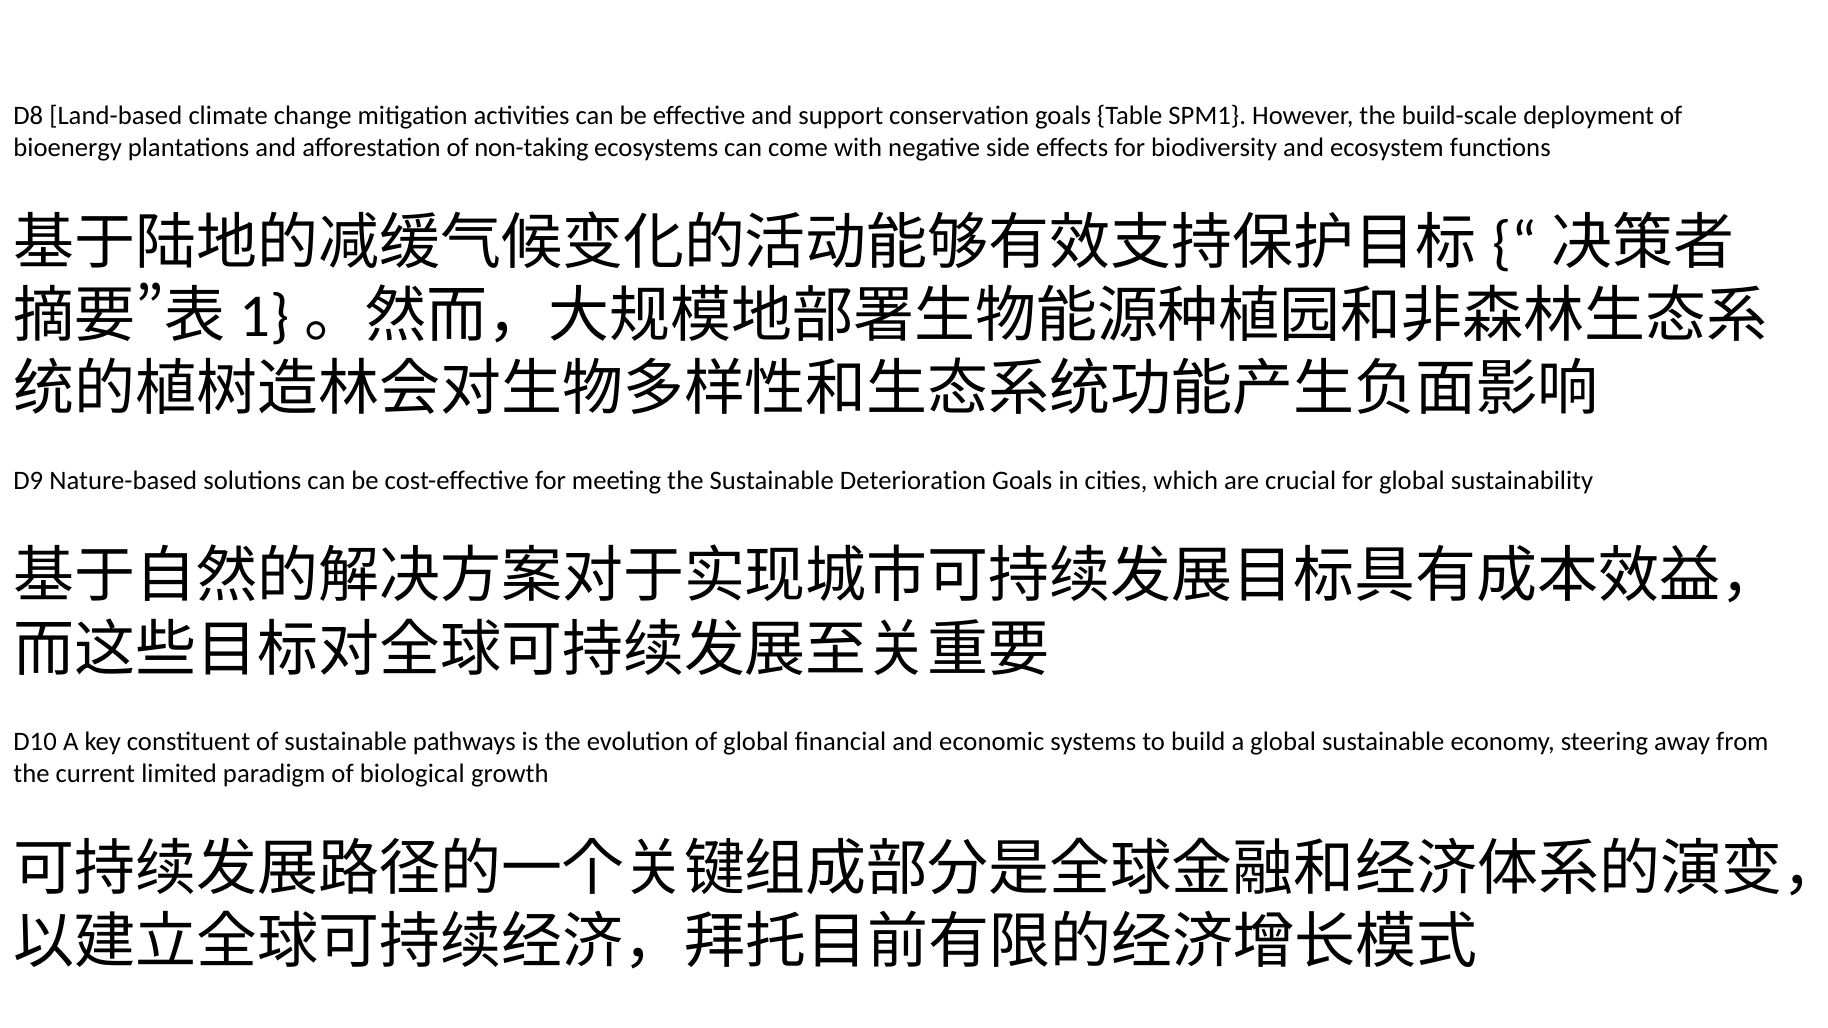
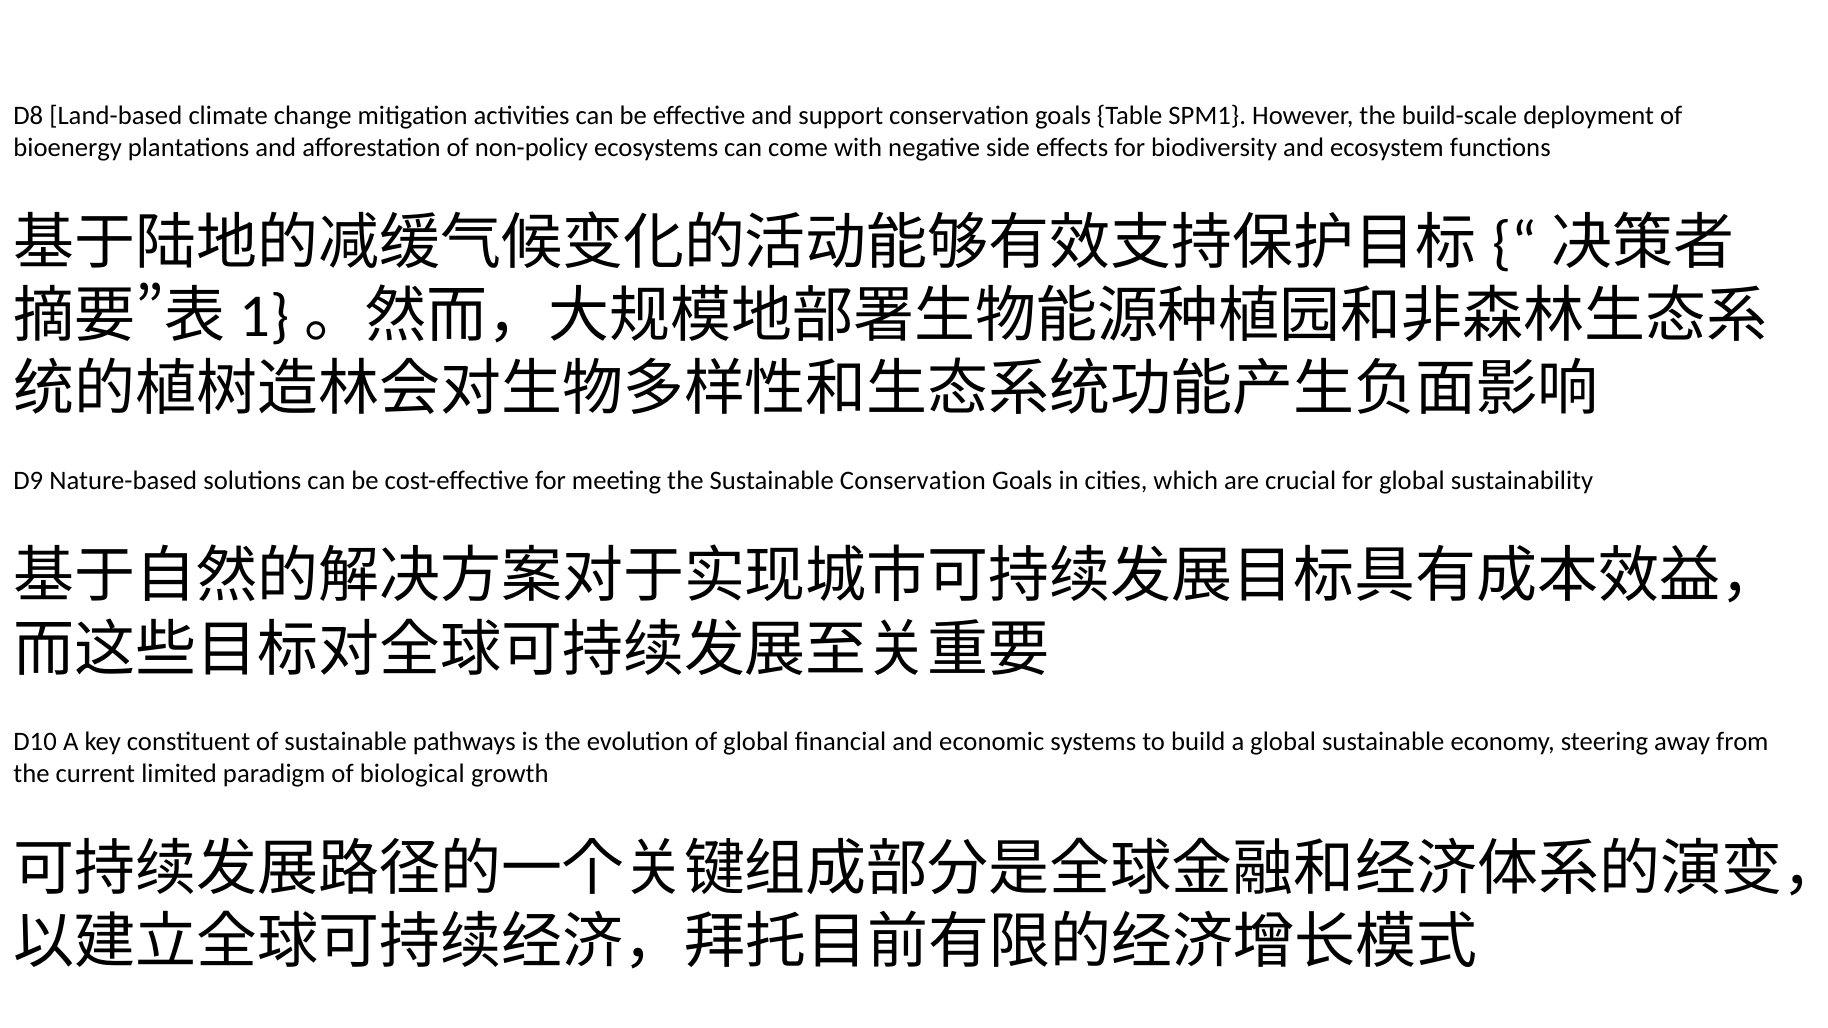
non-taking: non-taking -> non-policy
Sustainable Deterioration: Deterioration -> Conservation
